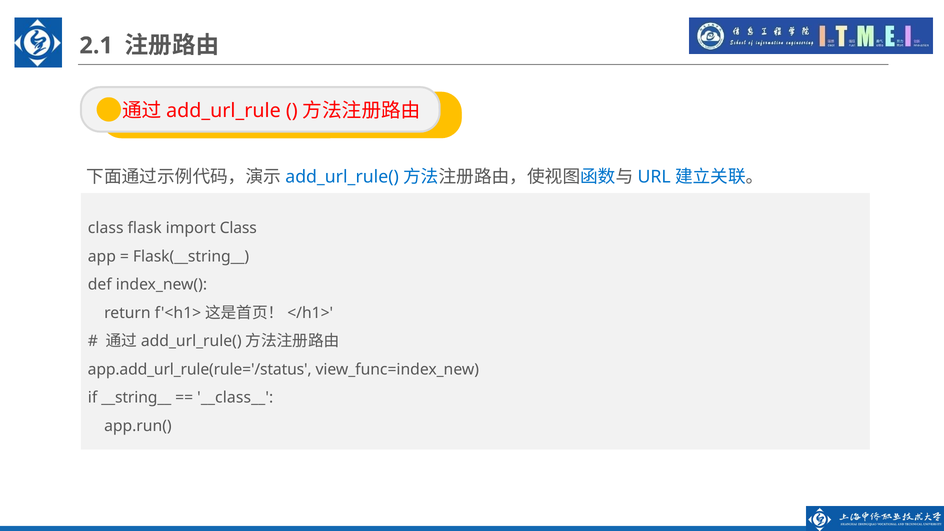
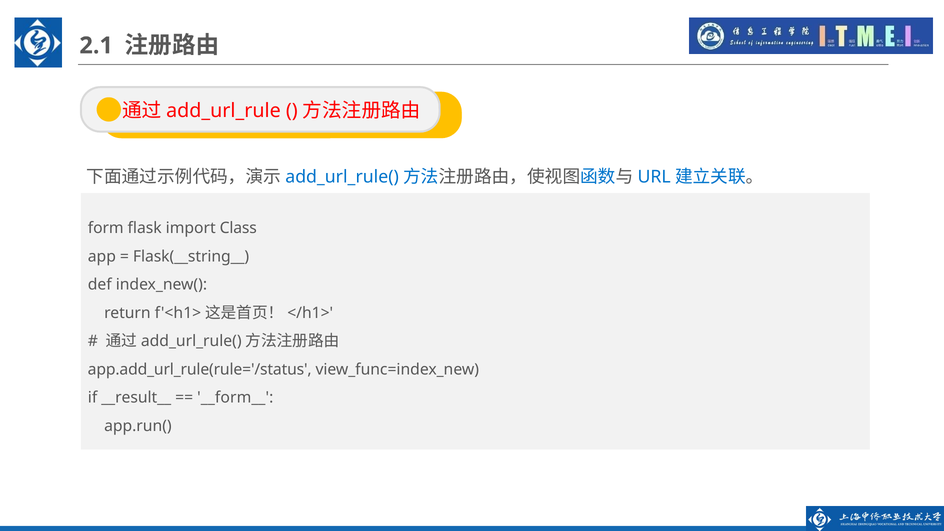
class at (106, 228): class -> form
__string__: __string__ -> __result__
__class__: __class__ -> __form__
